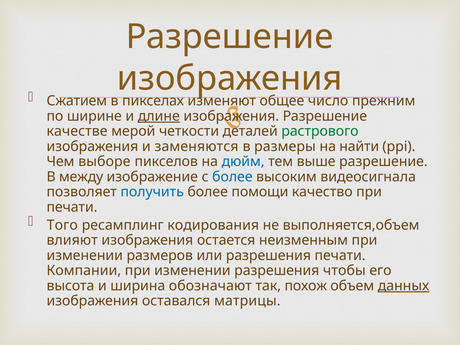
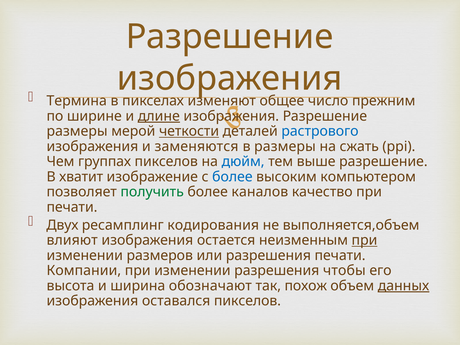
Сжатием: Сжатием -> Термина
качестве at (77, 131): качестве -> размеры
четкости underline: none -> present
растрового colour: green -> blue
найти: найти -> сжать
выборе: выборе -> группах
между: между -> хватит
видеосигнала: видеосигнала -> компьютером
получить colour: blue -> green
помощи: помощи -> каналов
Того: Того -> Двух
при at (364, 240) underline: none -> present
оставался матрицы: матрицы -> пикселов
